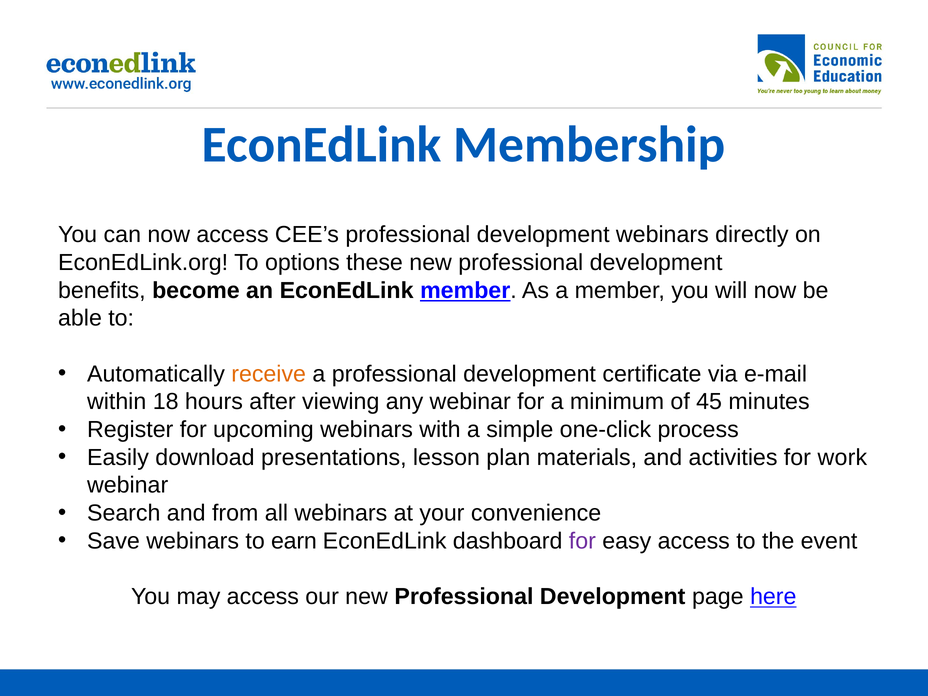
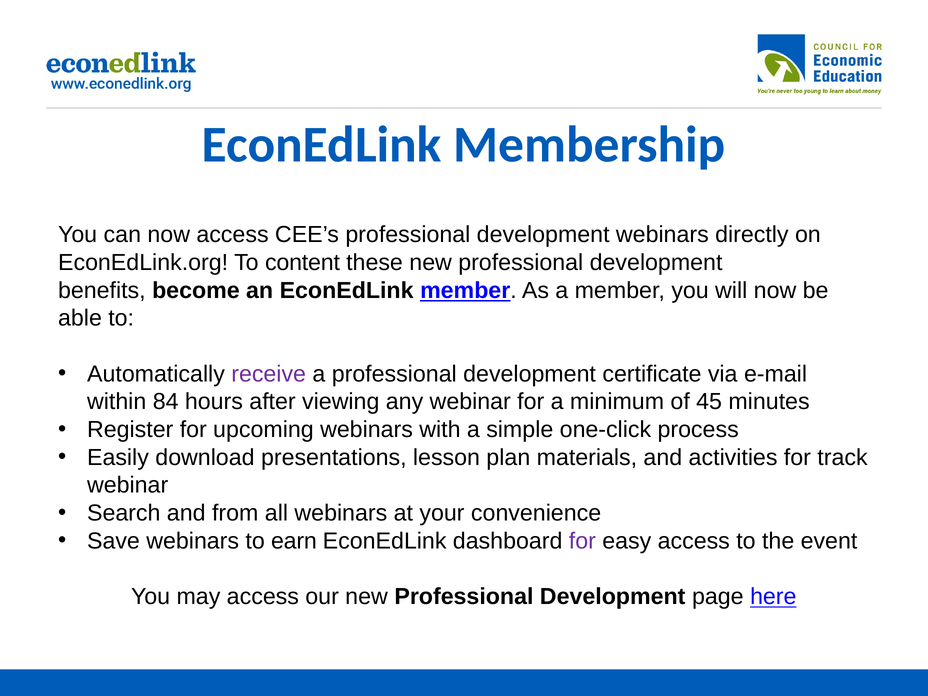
options: options -> content
receive colour: orange -> purple
18: 18 -> 84
work: work -> track
